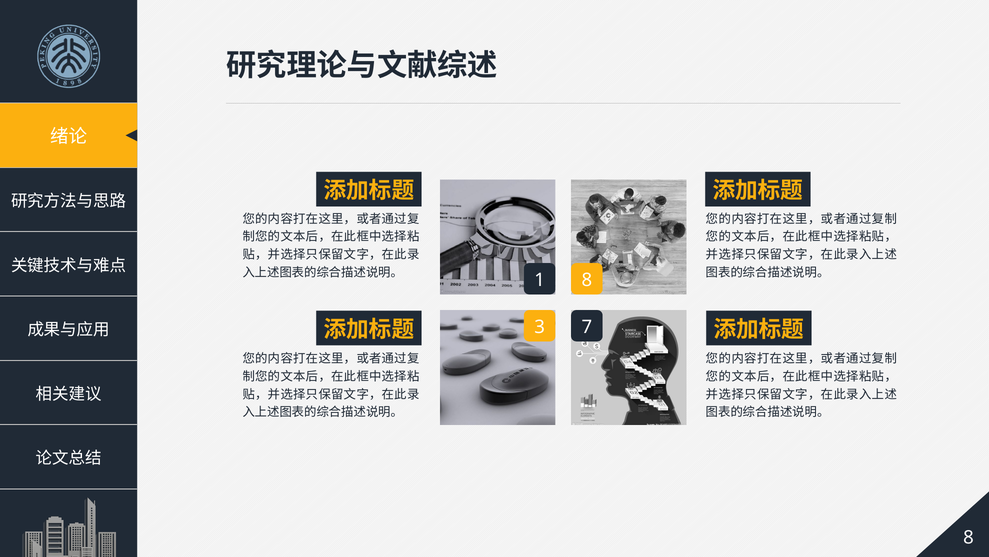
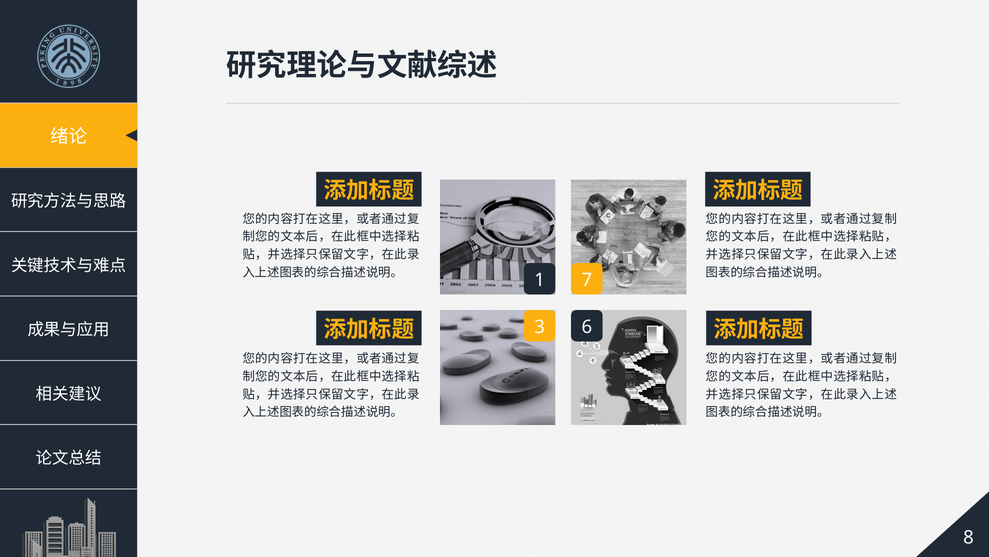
1 8: 8 -> 7
7: 7 -> 6
